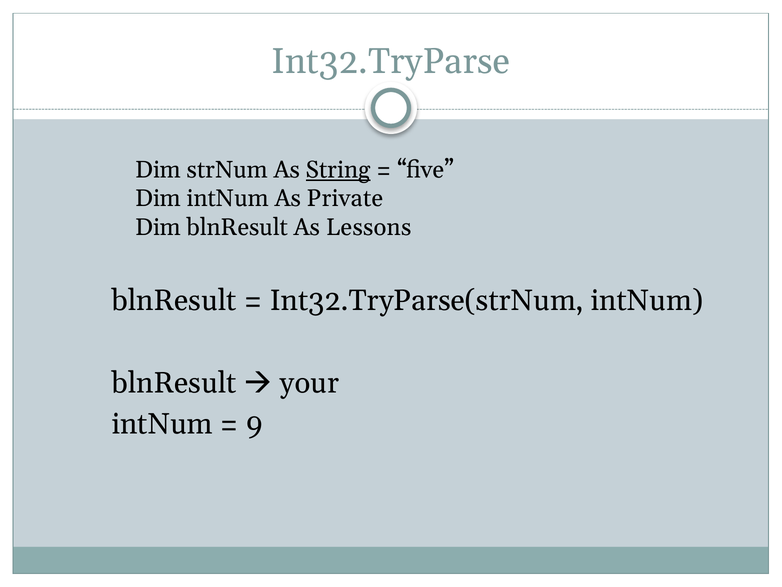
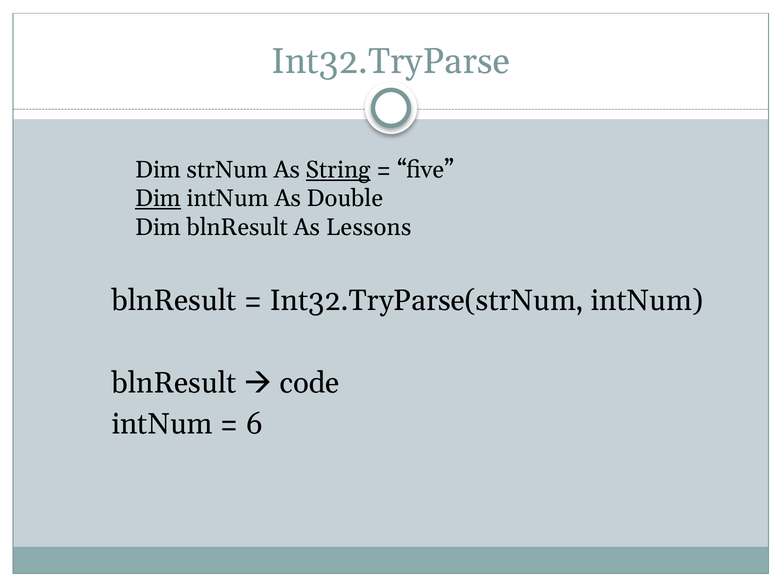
Dim at (158, 198) underline: none -> present
Private: Private -> Double
your: your -> code
9: 9 -> 6
